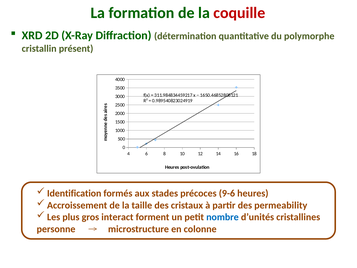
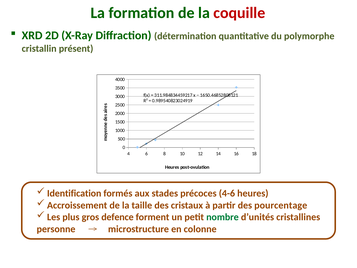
9-6: 9-6 -> 4-6
permeability: permeability -> pourcentage
interact: interact -> defence
nombre colour: blue -> green
